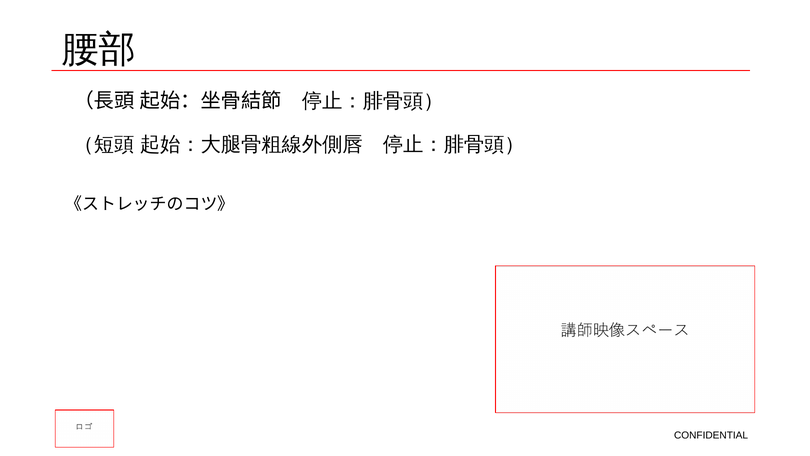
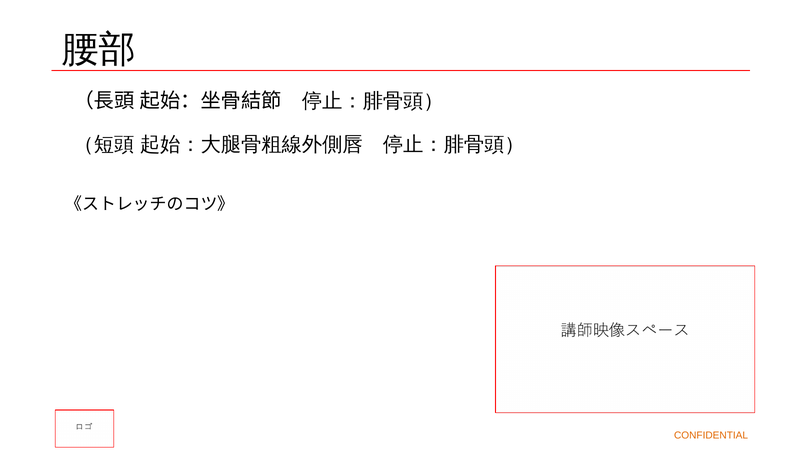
CONFIDENTIAL colour: black -> orange
